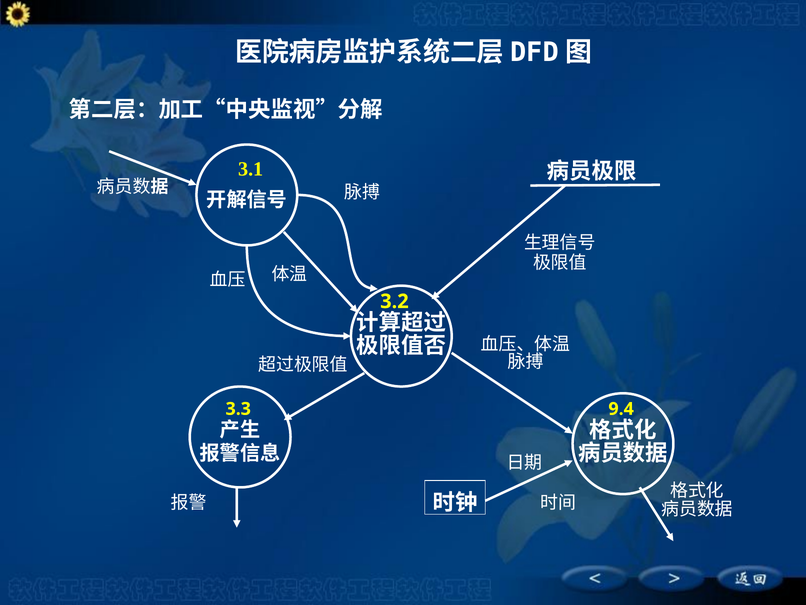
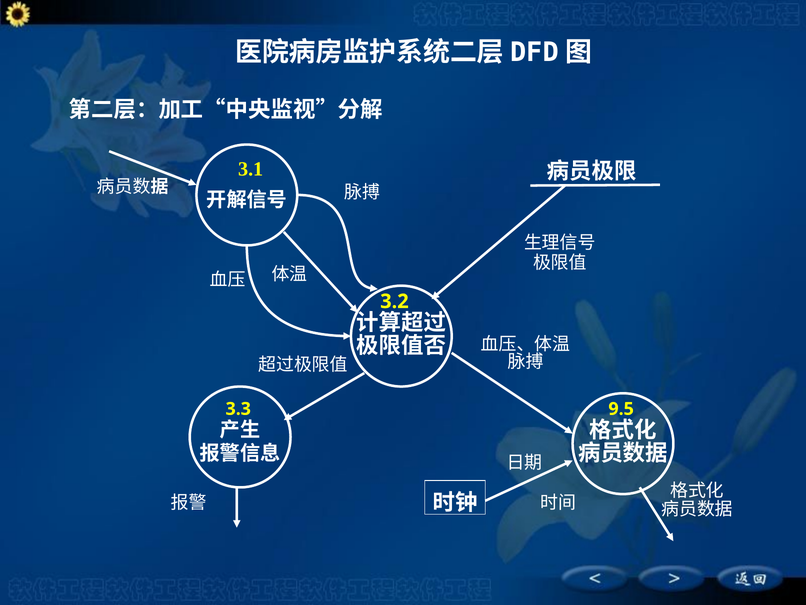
9.4: 9.4 -> 9.5
